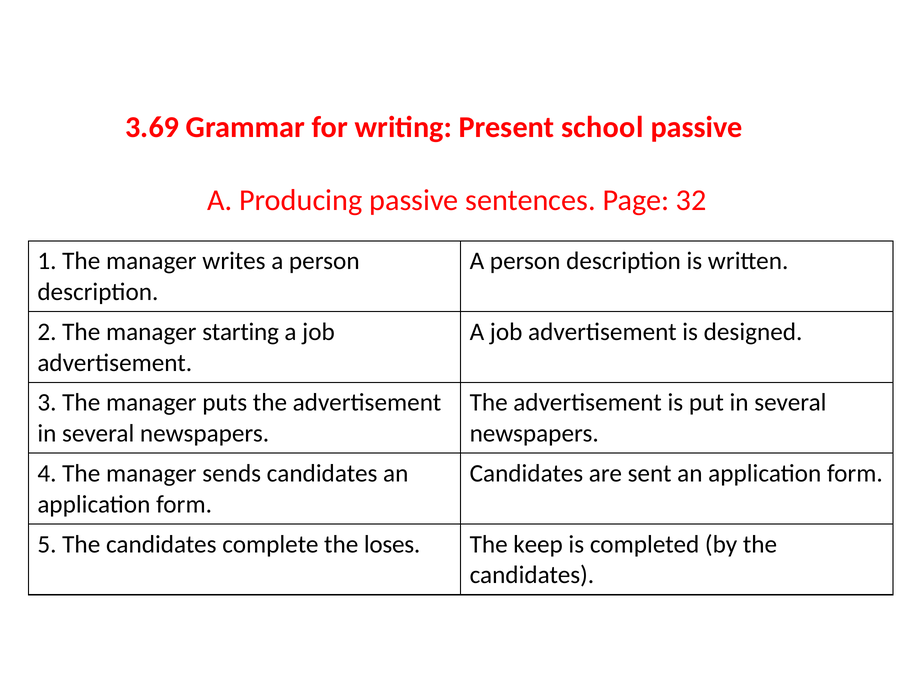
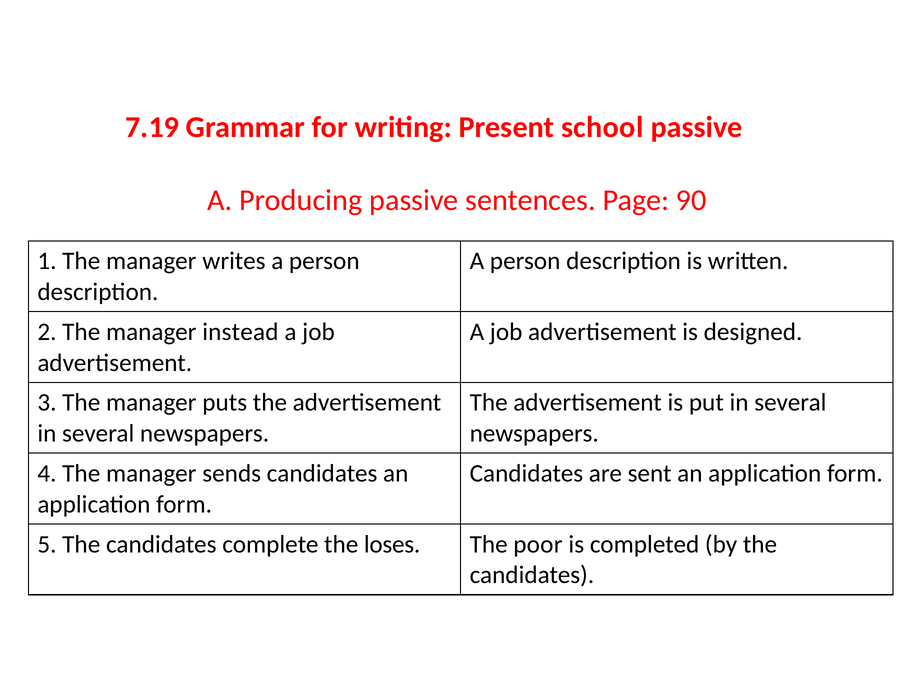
3.69: 3.69 -> 7.19
32: 32 -> 90
starting: starting -> instead
keep: keep -> poor
